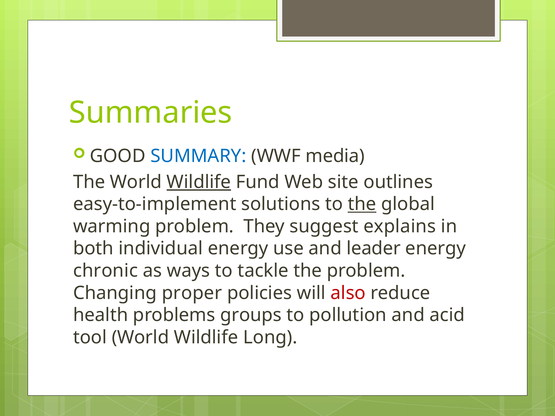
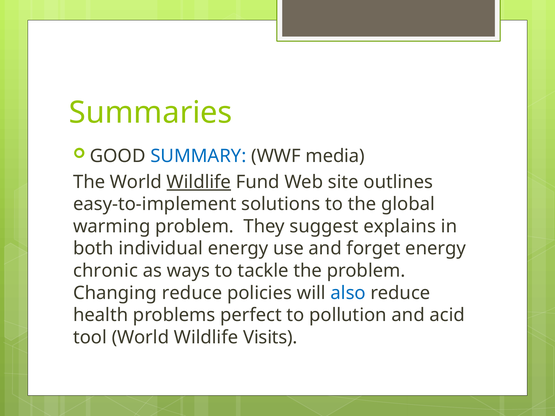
the at (362, 204) underline: present -> none
leader: leader -> forget
Changing proper: proper -> reduce
also colour: red -> blue
groups: groups -> perfect
Long: Long -> Visits
